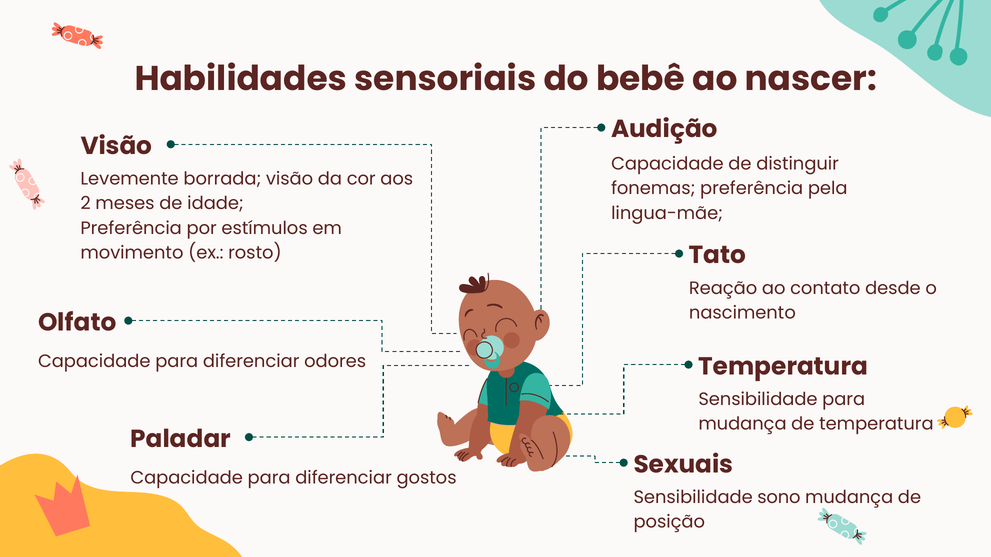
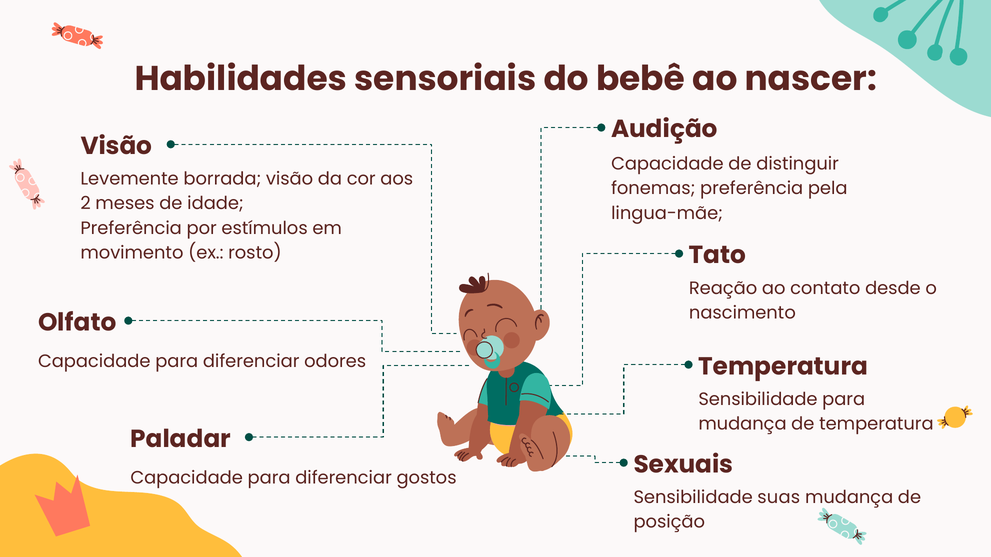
sono: sono -> suas
